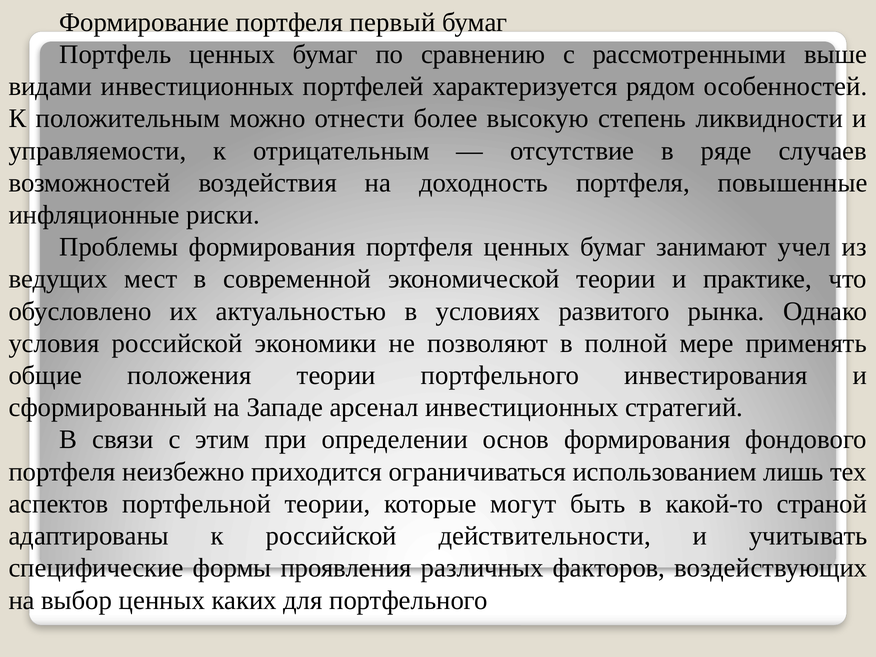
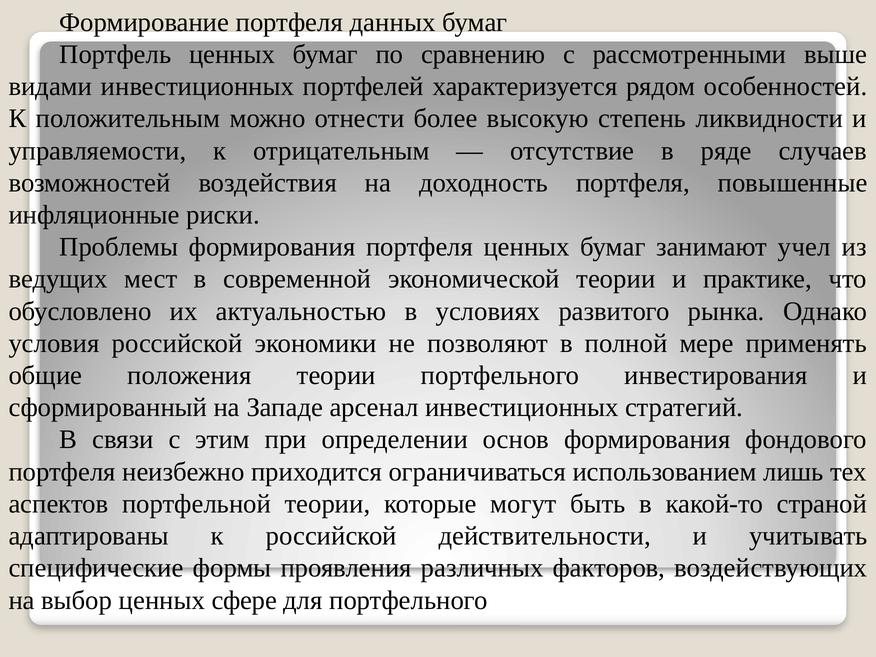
первый: первый -> данных
каких: каких -> сфере
